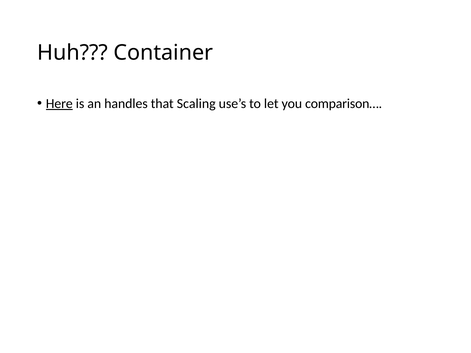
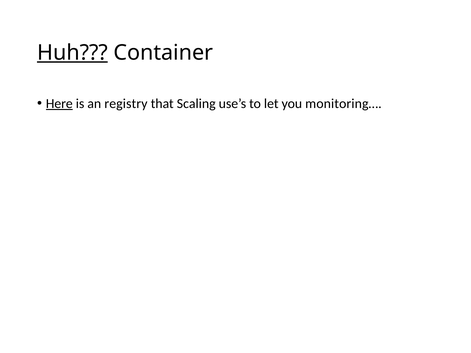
Huh underline: none -> present
handles: handles -> registry
comparison…: comparison… -> monitoring…
